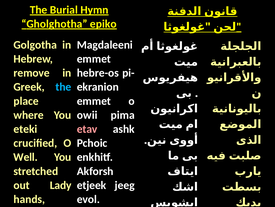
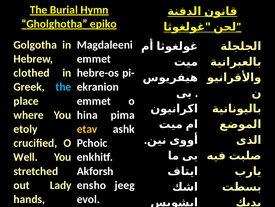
remove: remove -> clothed
owii: owii -> hina
eteki: eteki -> etoly
etav colour: pink -> yellow
etjeek: etjeek -> ensho
